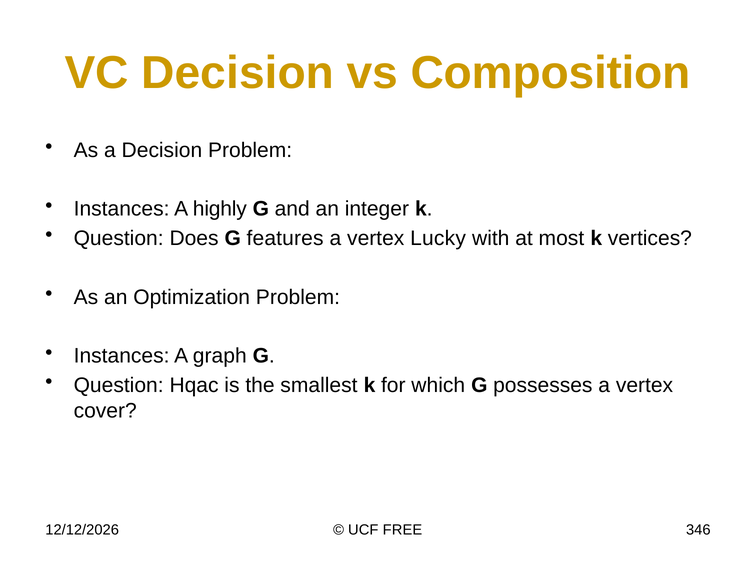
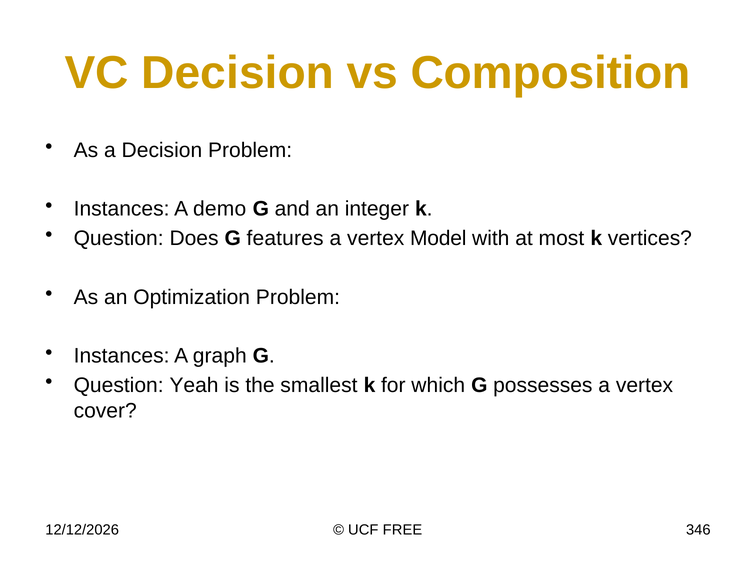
highly: highly -> demo
Lucky: Lucky -> Model
Hqac: Hqac -> Yeah
